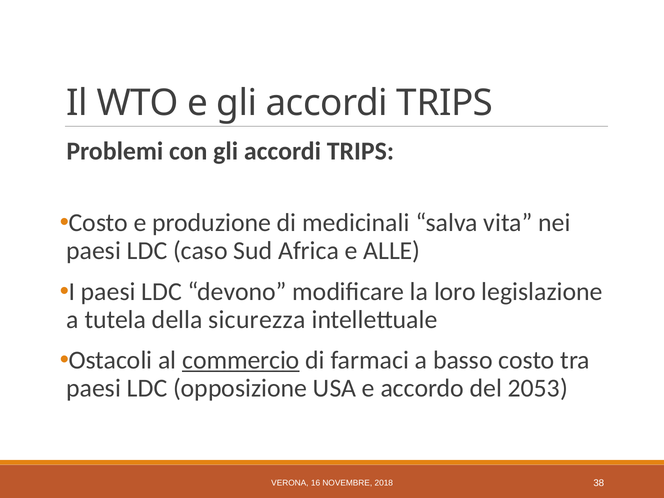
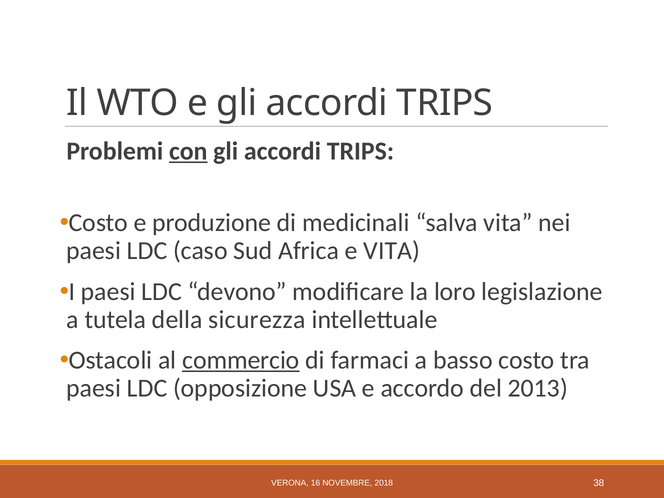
con underline: none -> present
e ALLE: ALLE -> VITA
2053: 2053 -> 2013
